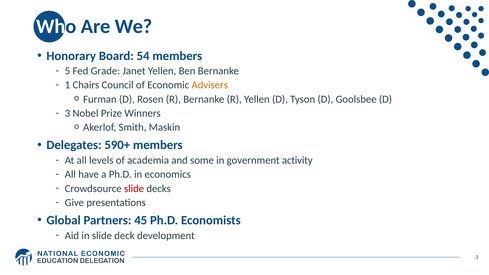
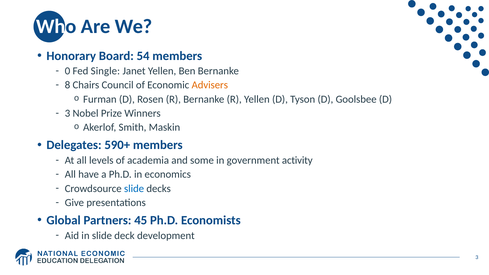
5: 5 -> 0
Grade: Grade -> Single
1: 1 -> 8
slide at (134, 189) colour: red -> blue
